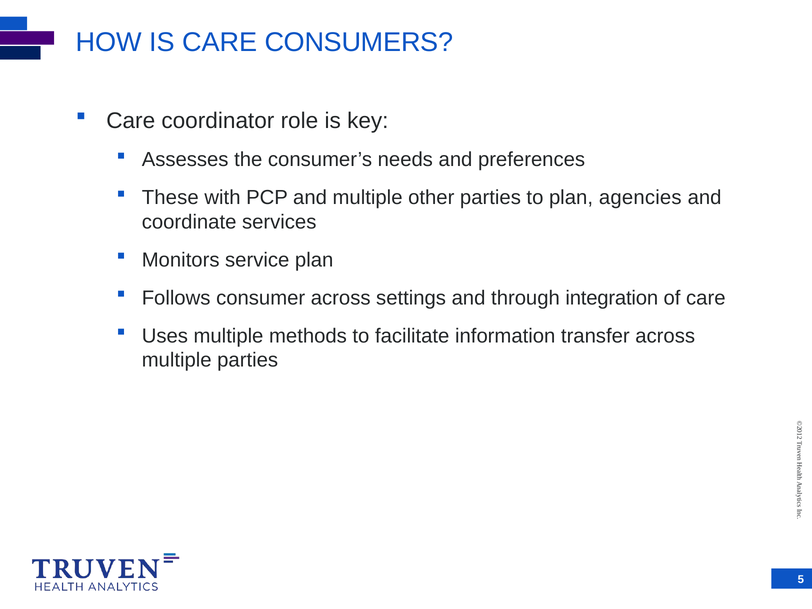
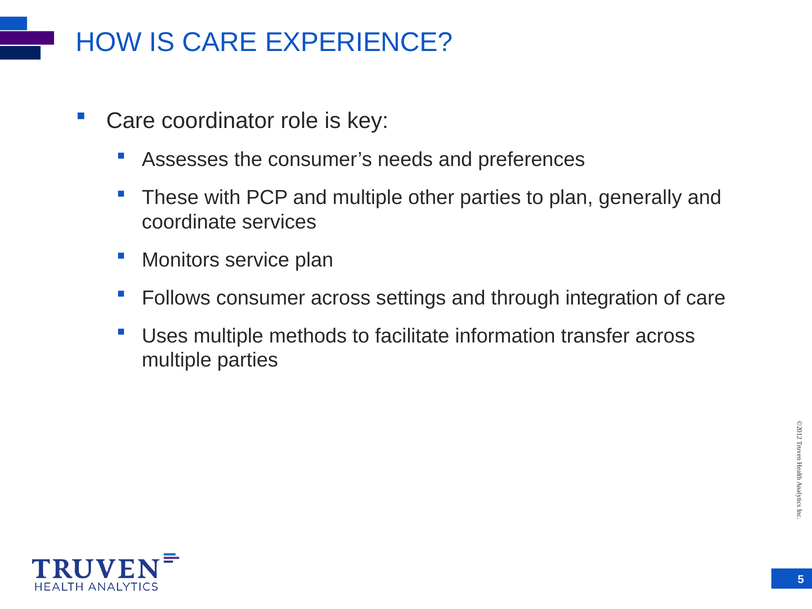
CONSUMERS: CONSUMERS -> EXPERIENCE
agencies: agencies -> generally
